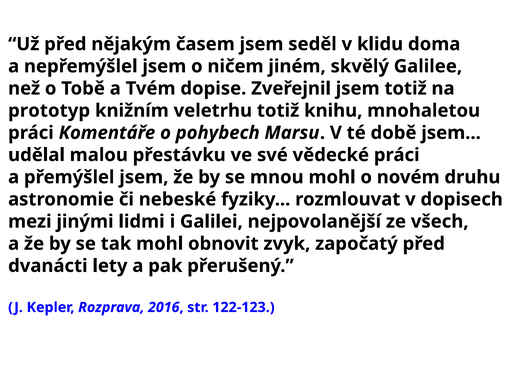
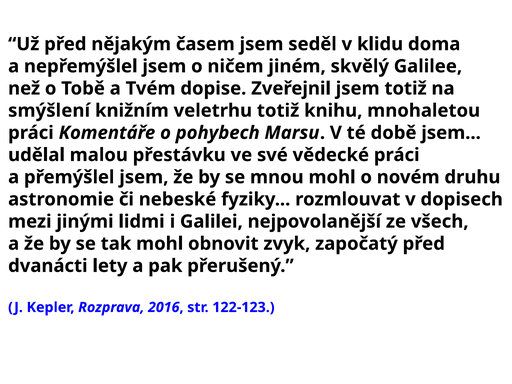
prototyp: prototyp -> smýšlení
